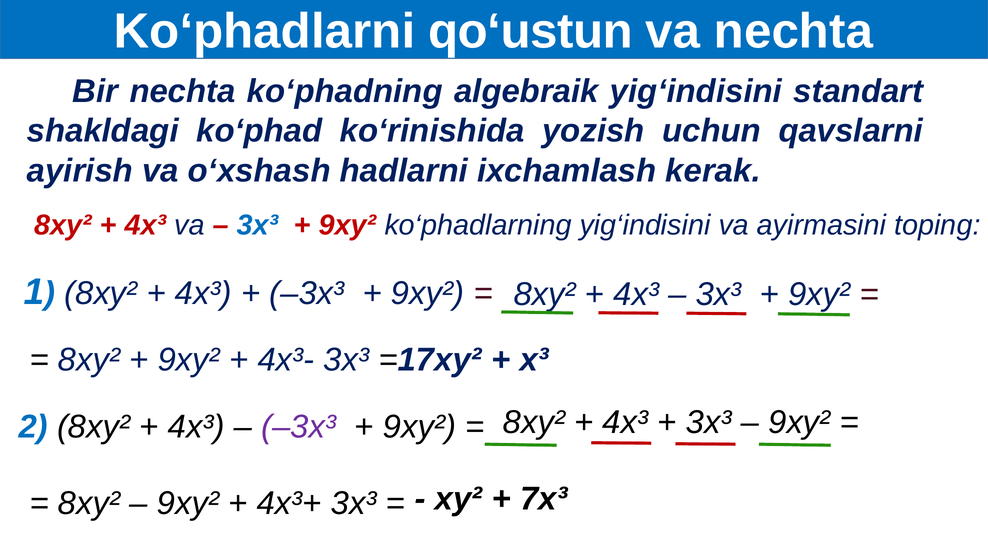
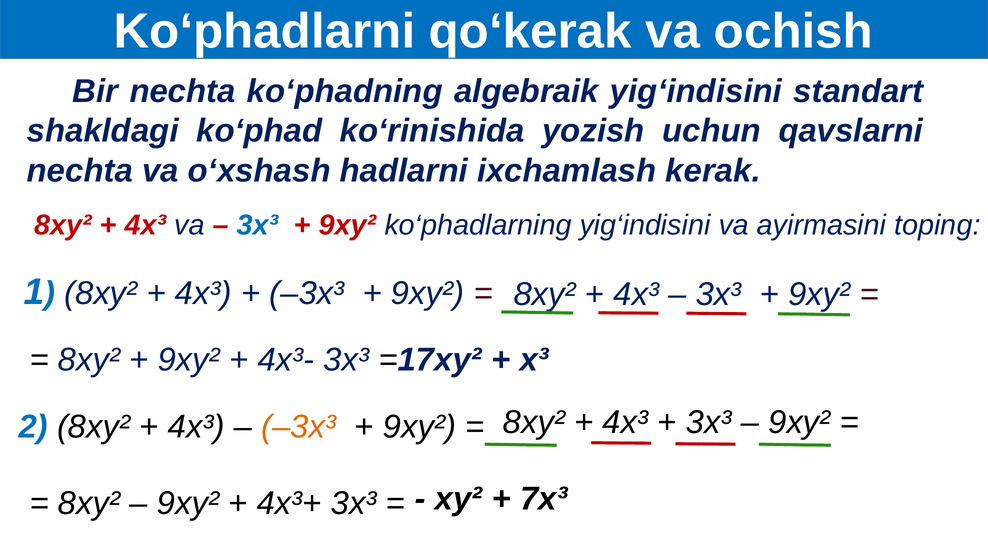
qo‘ustun: qo‘ustun -> qo‘kerak
va nechta: nechta -> ochish
ayirish at (80, 171): ayirish -> nechta
–3x³ at (299, 427) colour: purple -> orange
